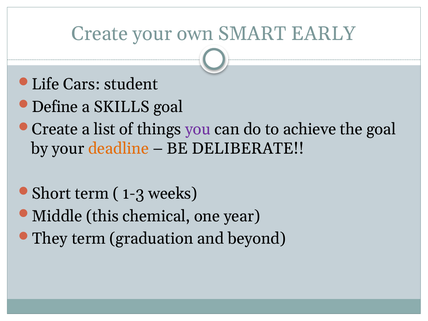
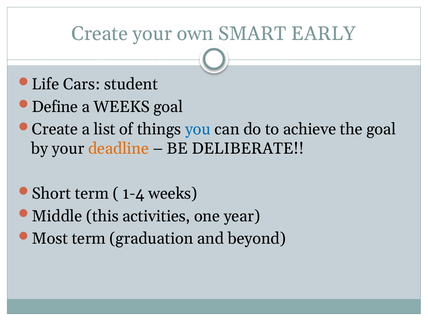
a SKILLS: SKILLS -> WEEKS
you colour: purple -> blue
1-3: 1-3 -> 1-4
chemical: chemical -> activities
They: They -> Most
